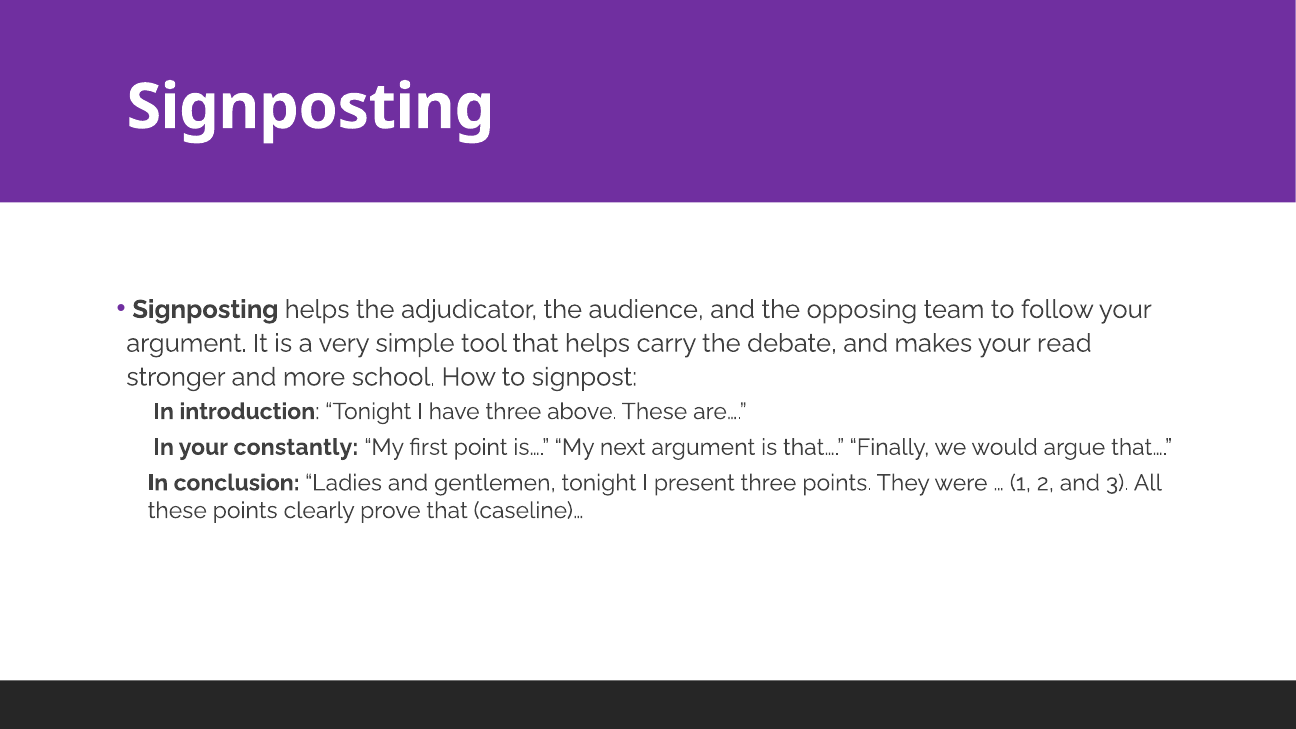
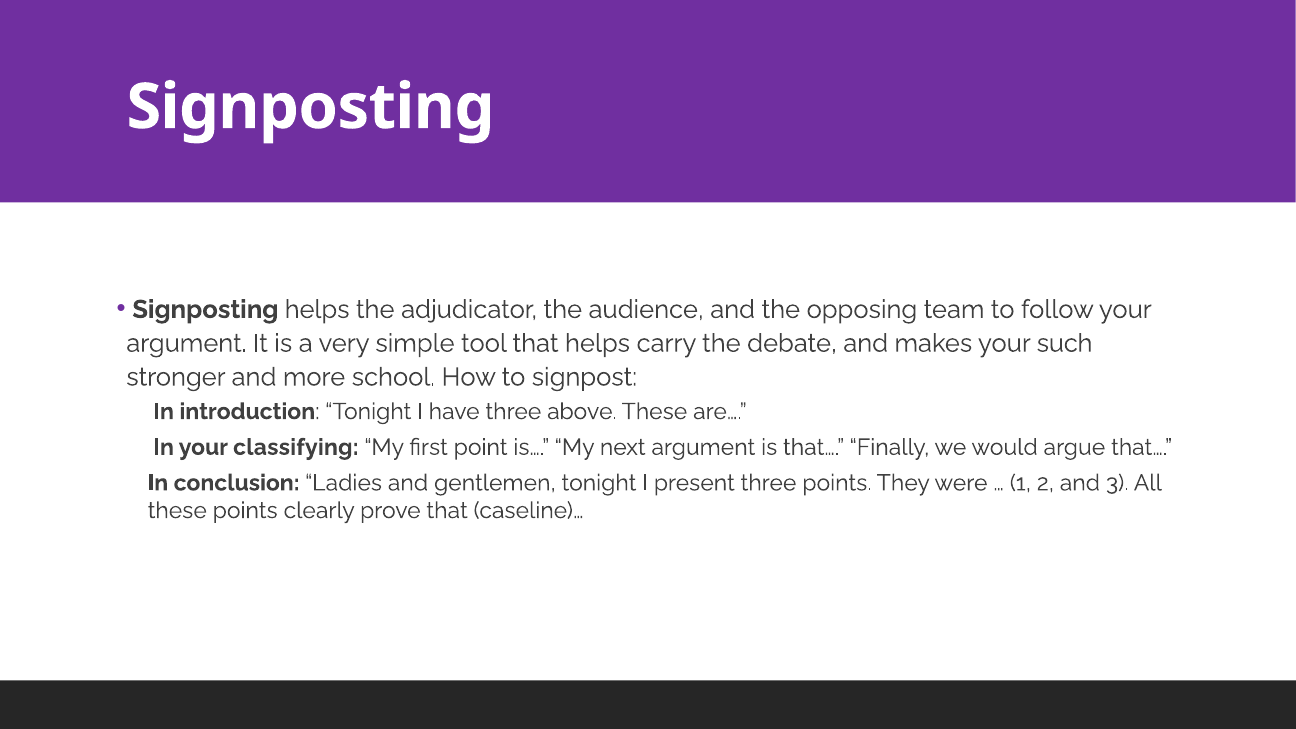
read: read -> such
constantly: constantly -> classifying
